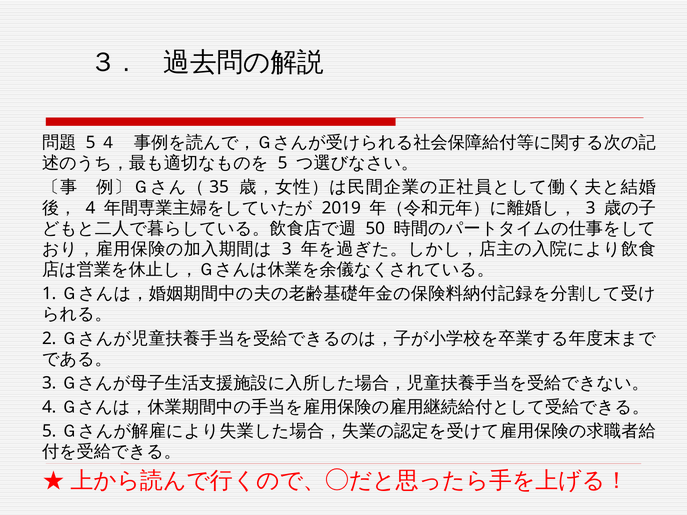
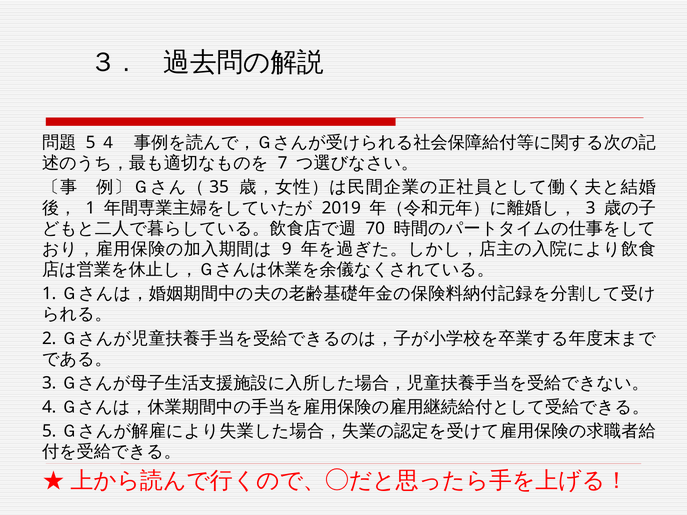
5 at (283, 163): 5 -> 7
4 at (90, 208): 4 -> 1
50: 50 -> 70
3 at (287, 249): 3 -> 9
